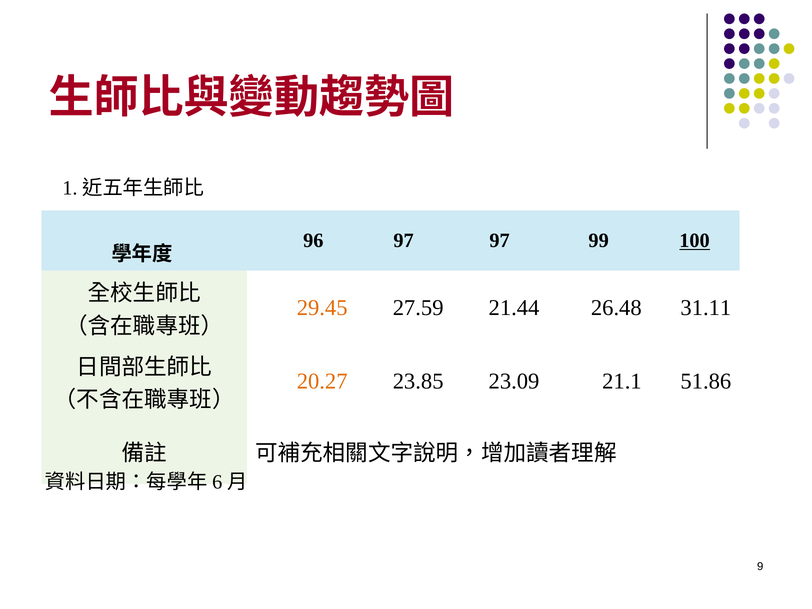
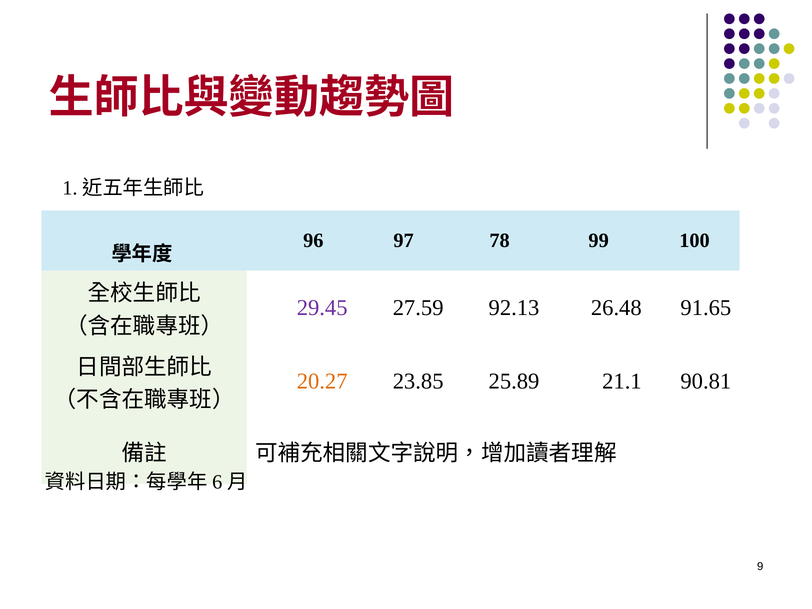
97 97: 97 -> 78
100 underline: present -> none
29.45 colour: orange -> purple
21.44: 21.44 -> 92.13
31.11: 31.11 -> 91.65
23.09: 23.09 -> 25.89
51.86: 51.86 -> 90.81
